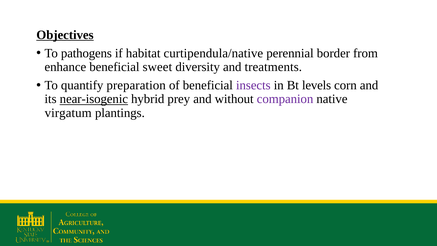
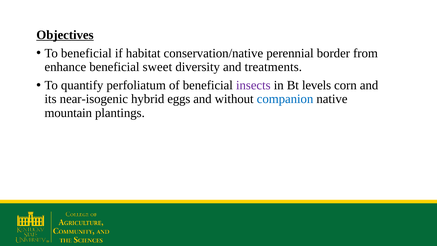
To pathogens: pathogens -> beneficial
curtipendula/native: curtipendula/native -> conservation/native
preparation: preparation -> perfoliatum
near-isogenic underline: present -> none
prey: prey -> eggs
companion colour: purple -> blue
virgatum: virgatum -> mountain
